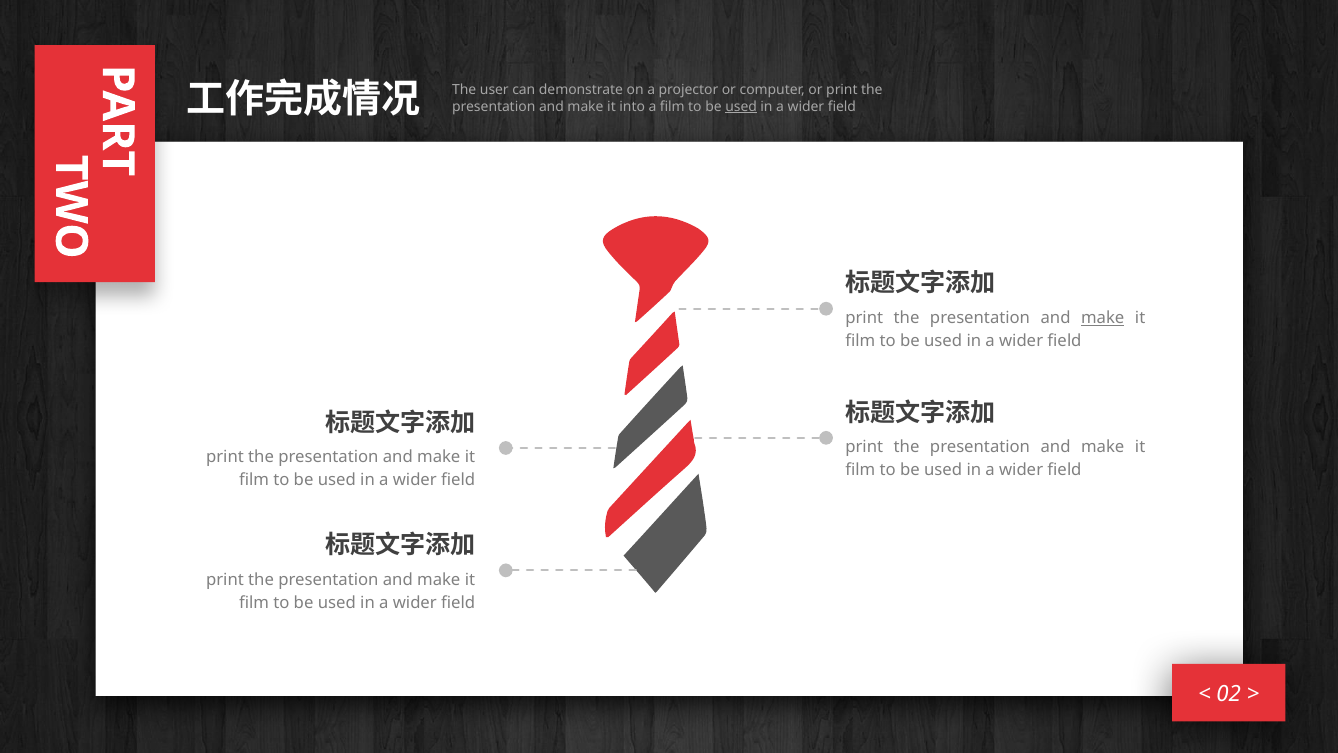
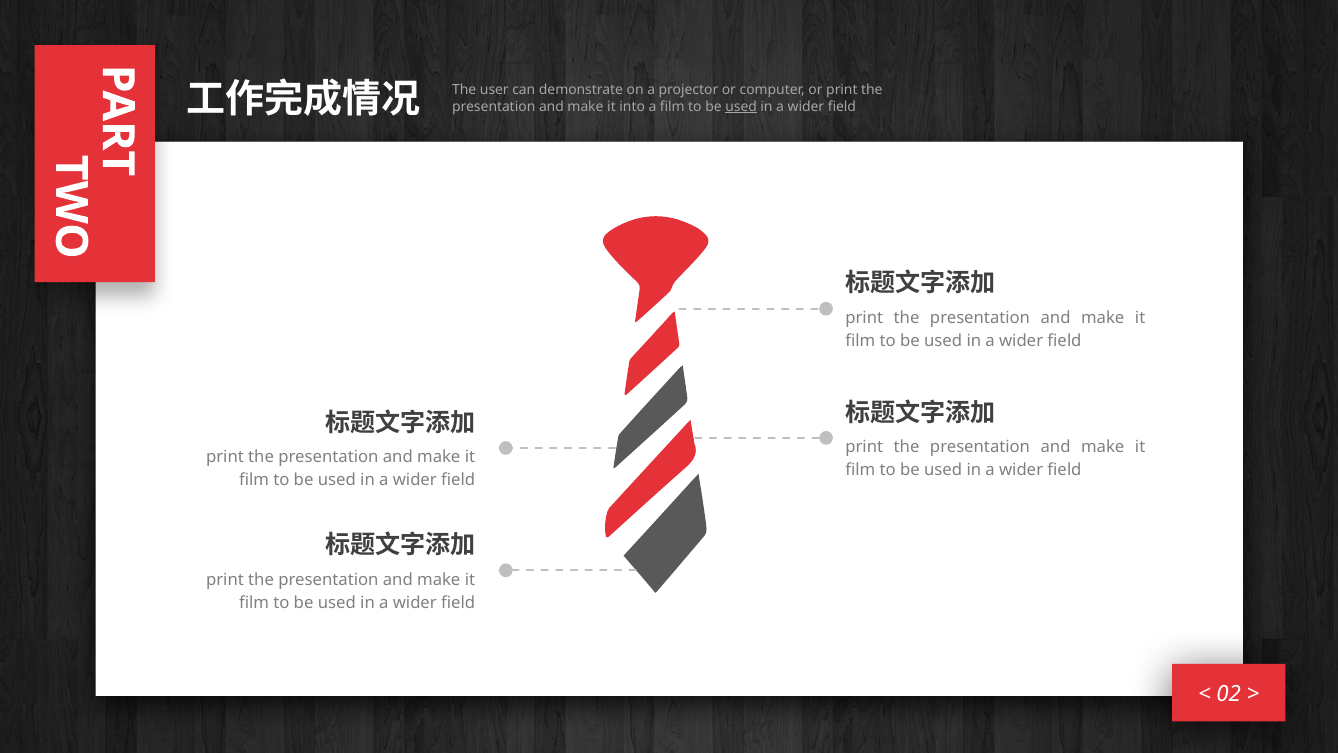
make at (1103, 318) underline: present -> none
